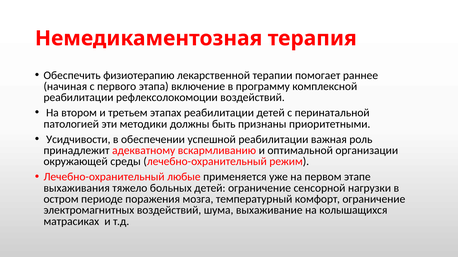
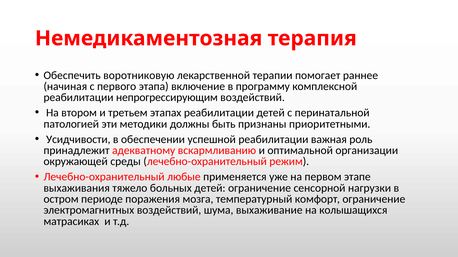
физиотерапию: физиотерапию -> воротниковую
рефлексолокомоции: рефлексолокомоции -> непрогрессирующим
